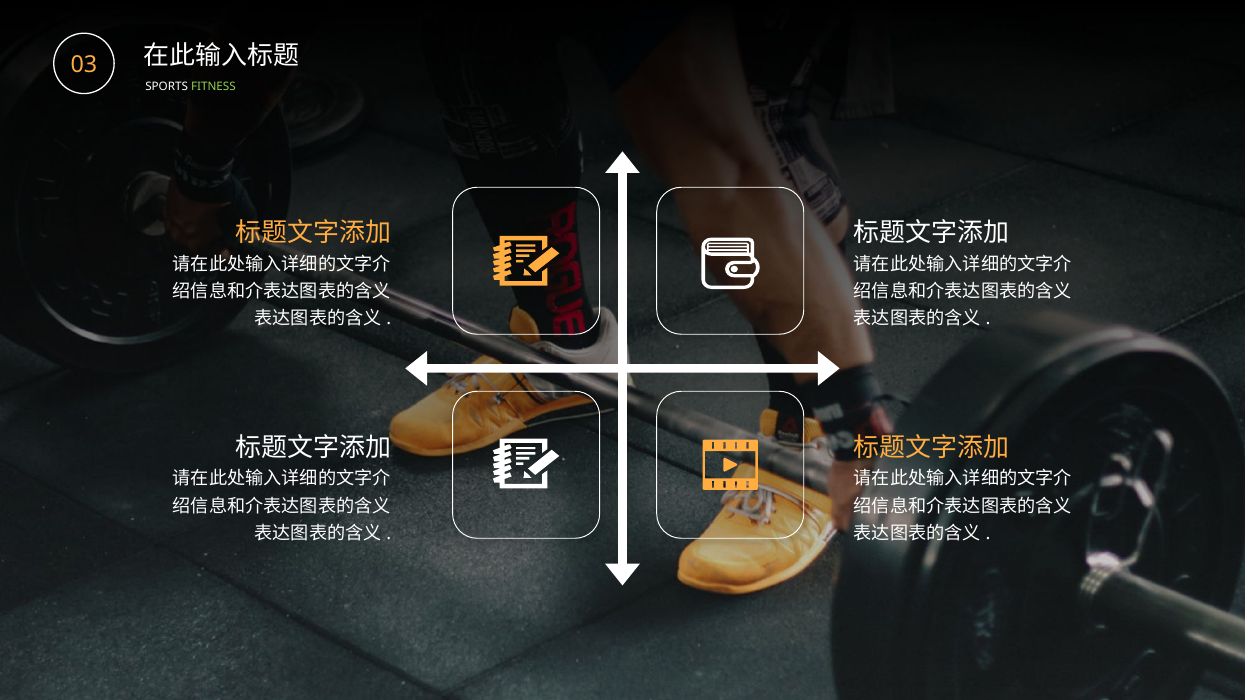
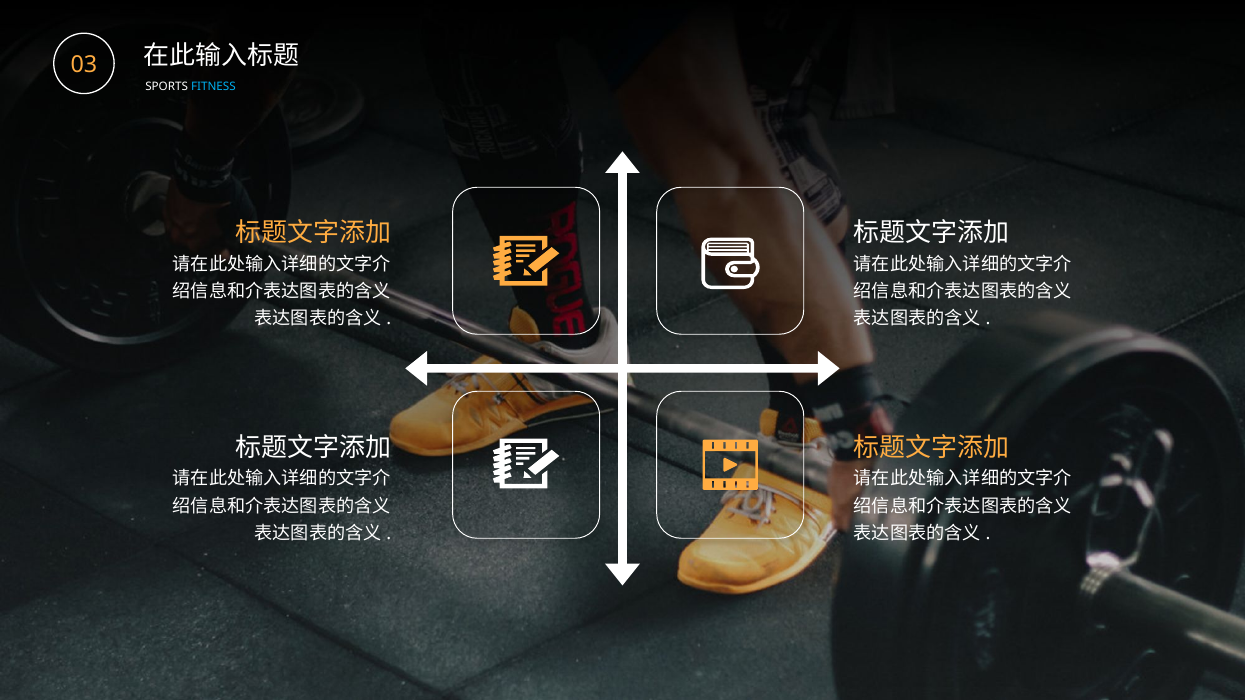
FITNESS colour: light green -> light blue
